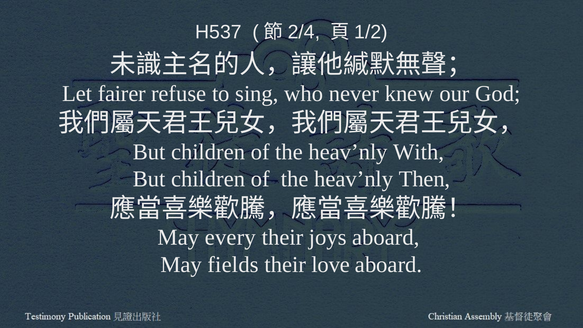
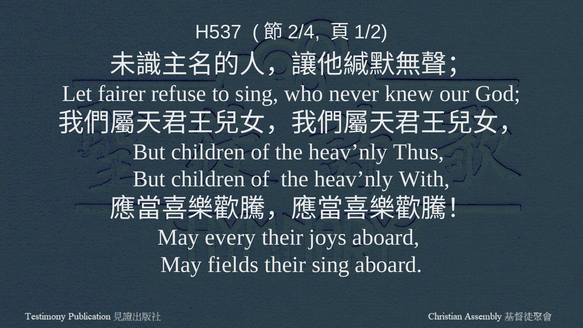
With: With -> Thus
Then: Then -> With
their love: love -> sing
